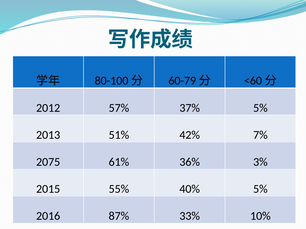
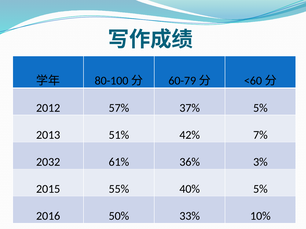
2075: 2075 -> 2032
87%: 87% -> 50%
